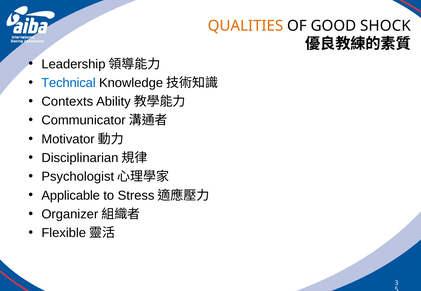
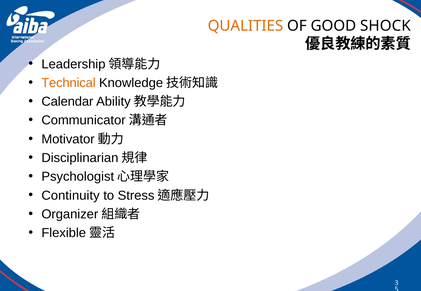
Technical colour: blue -> orange
Contexts: Contexts -> Calendar
Applicable: Applicable -> Continuity
